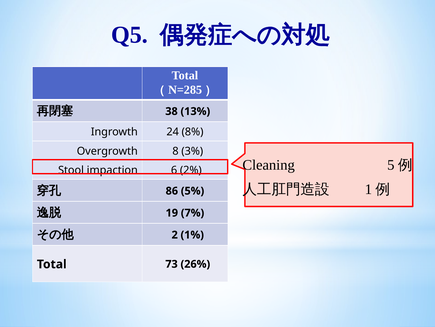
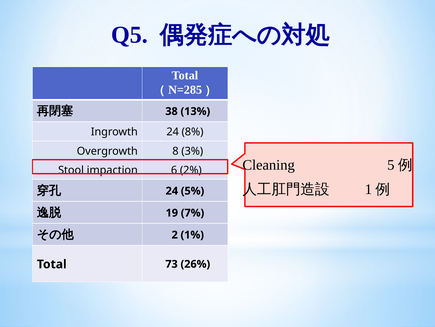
86 at (172, 191): 86 -> 24
